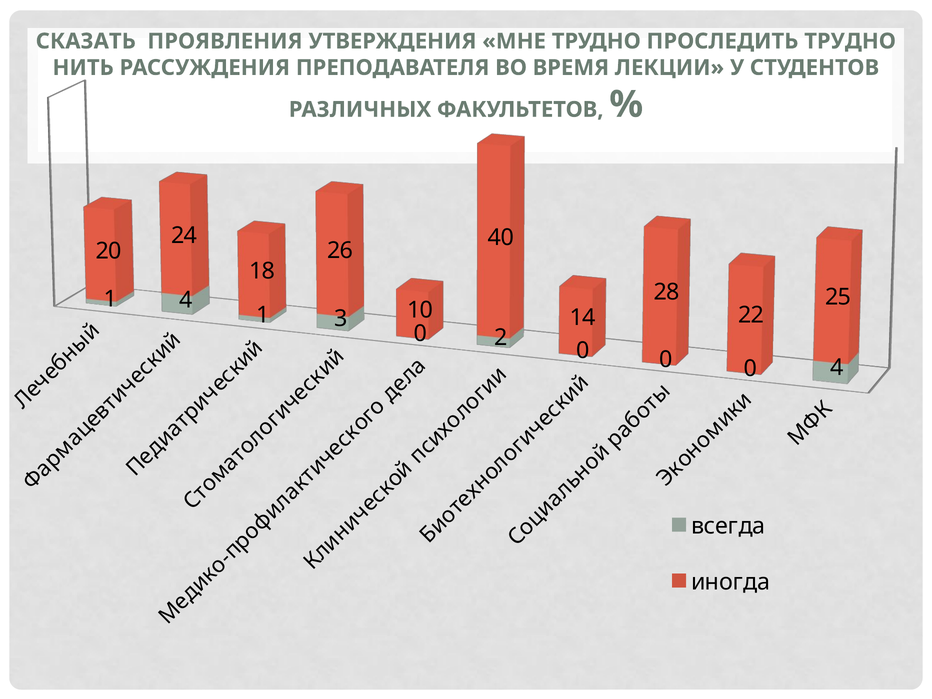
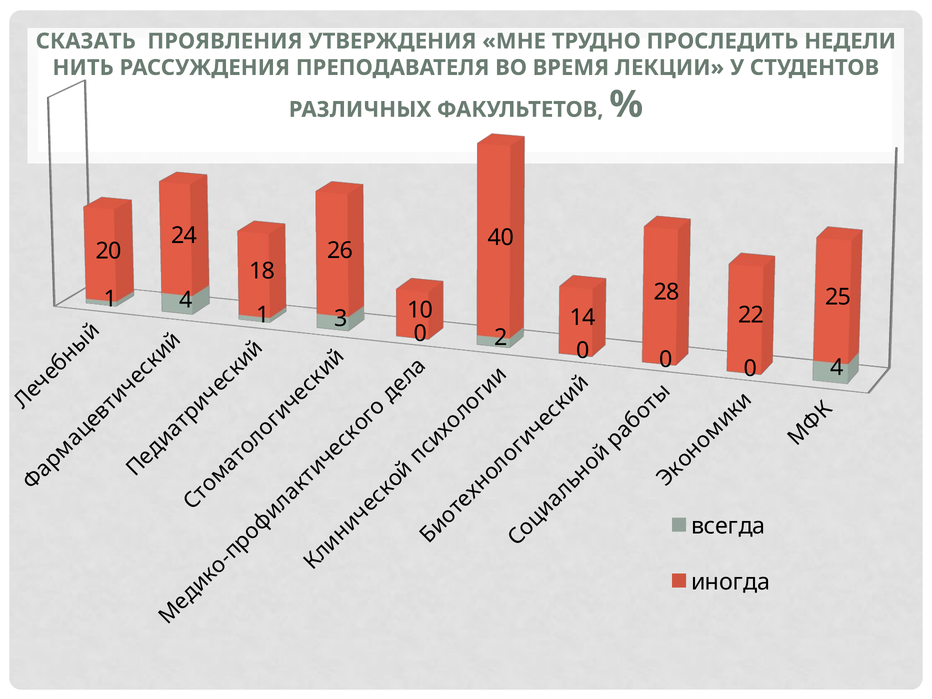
ПРОСЛЕДИТЬ ТРУДНО: ТРУДНО -> НЕДЕЛИ
